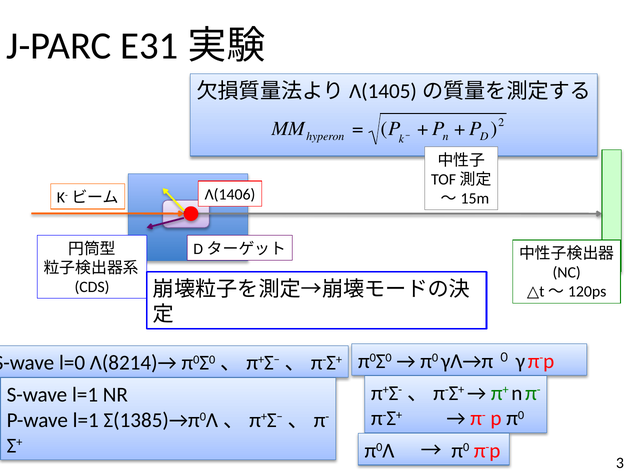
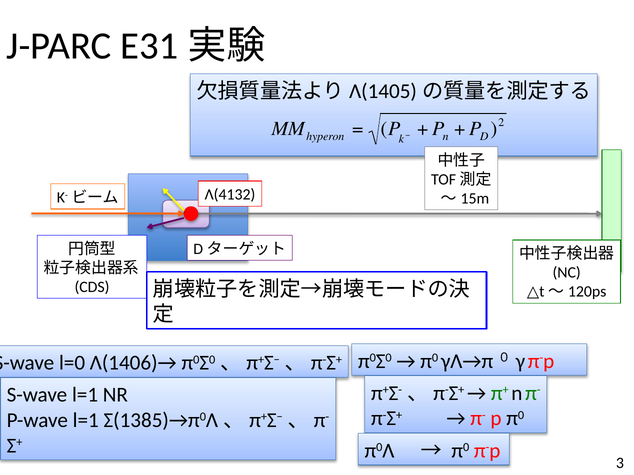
Λ(1406: Λ(1406 -> Λ(4132
Λ(8214)→: Λ(8214)→ -> Λ(1406)→
